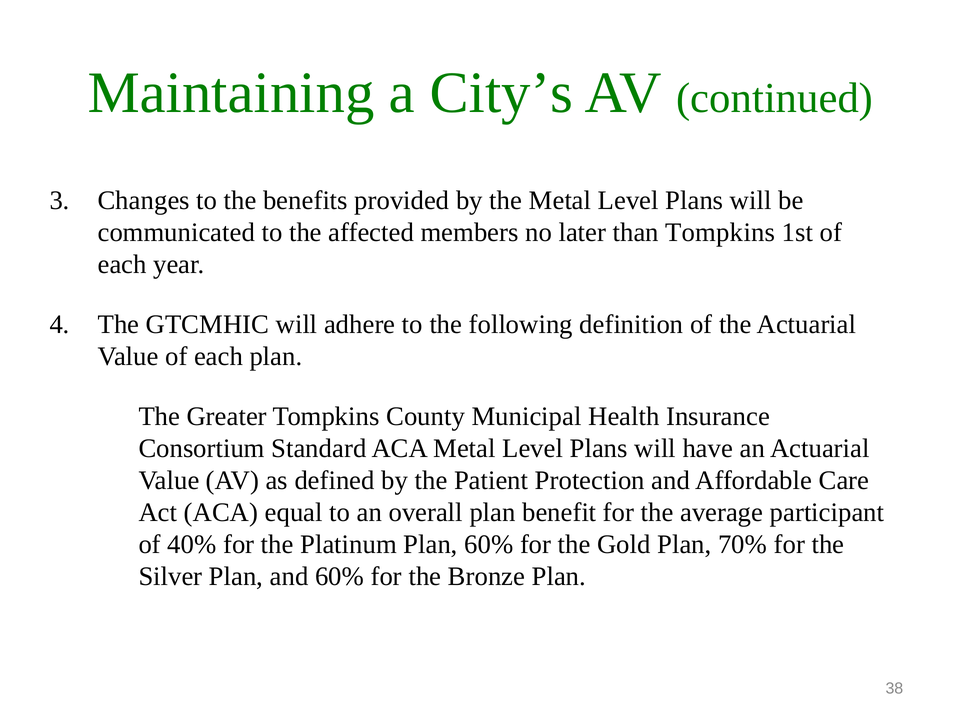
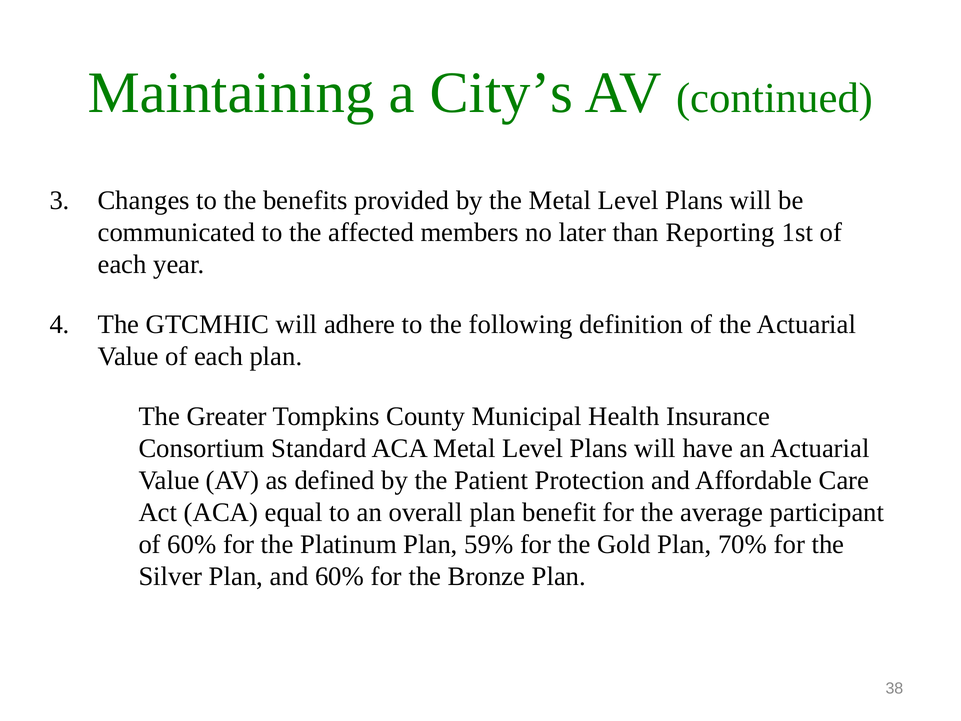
than Tompkins: Tompkins -> Reporting
of 40%: 40% -> 60%
Plan 60%: 60% -> 59%
